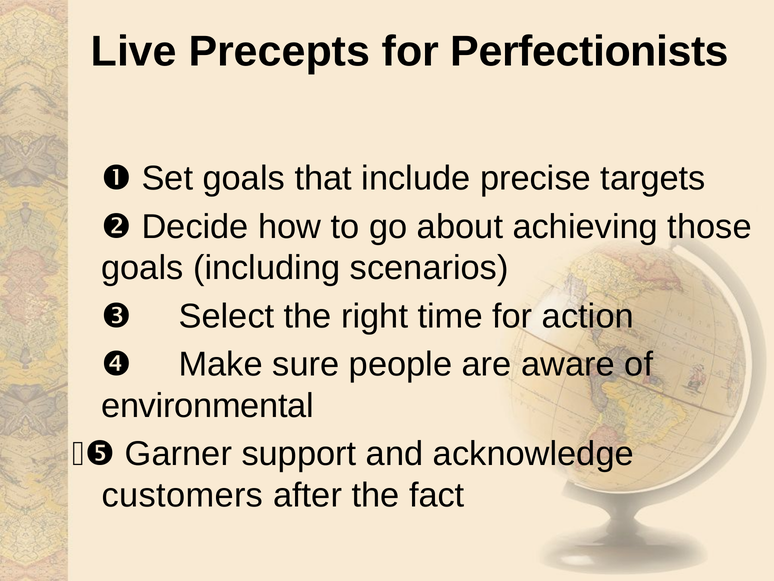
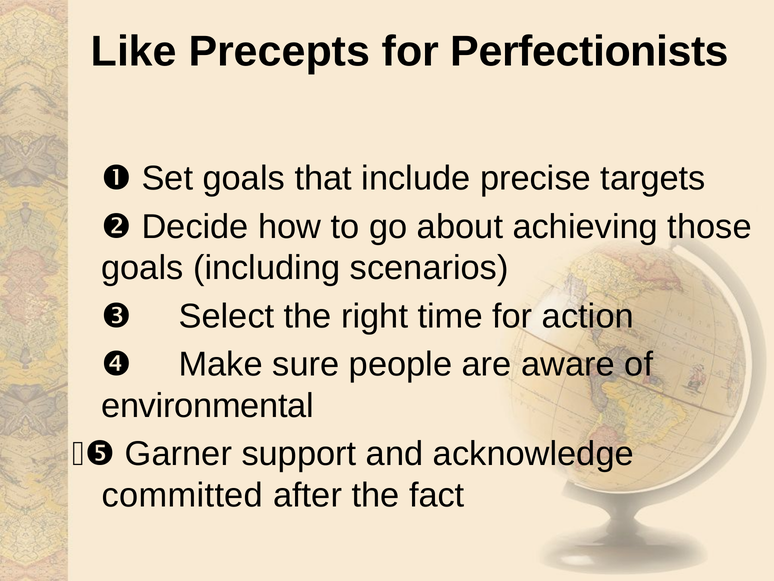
Live: Live -> Like
customers: customers -> committed
